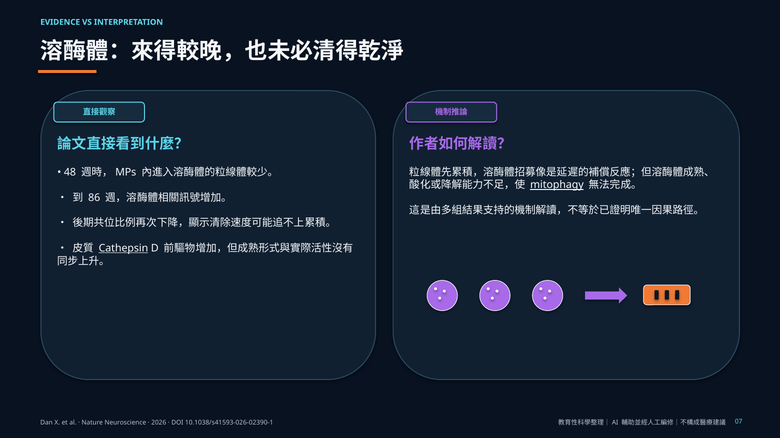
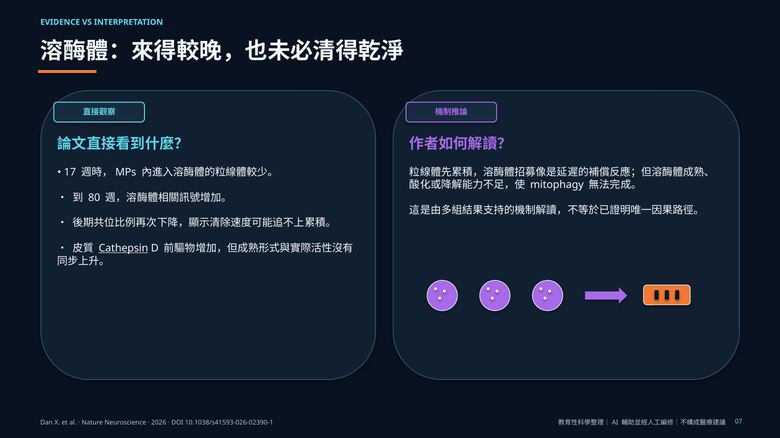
48: 48 -> 17
mitophagy underline: present -> none
86: 86 -> 80
